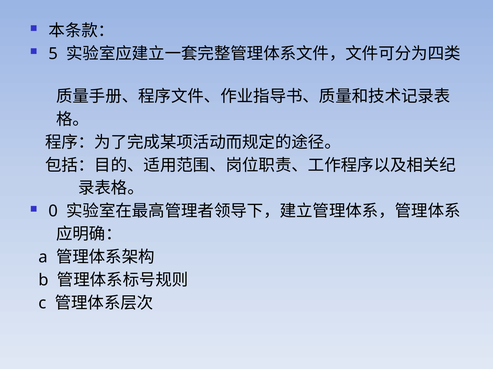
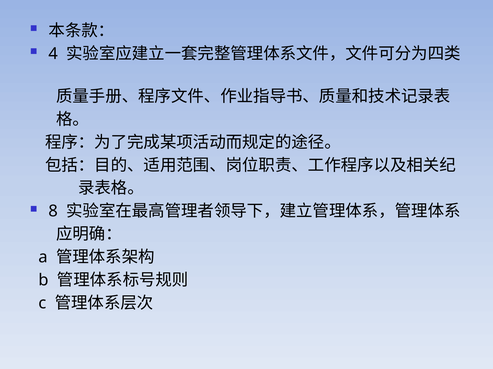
5: 5 -> 4
0: 0 -> 8
